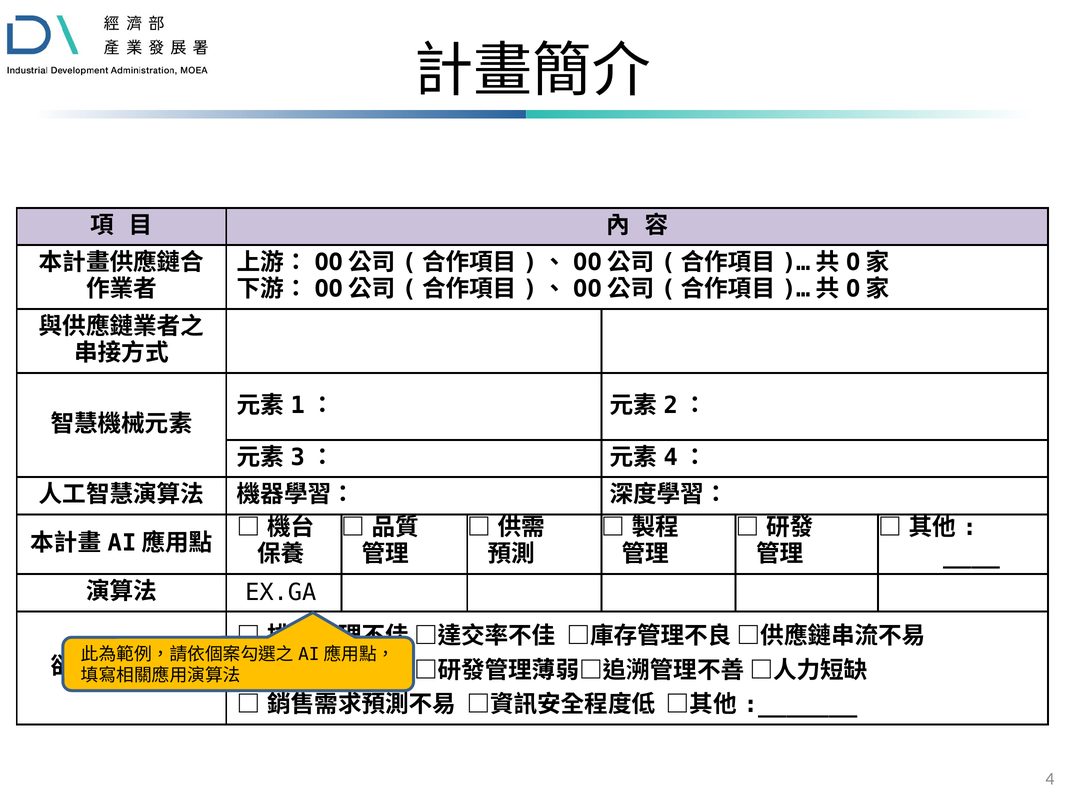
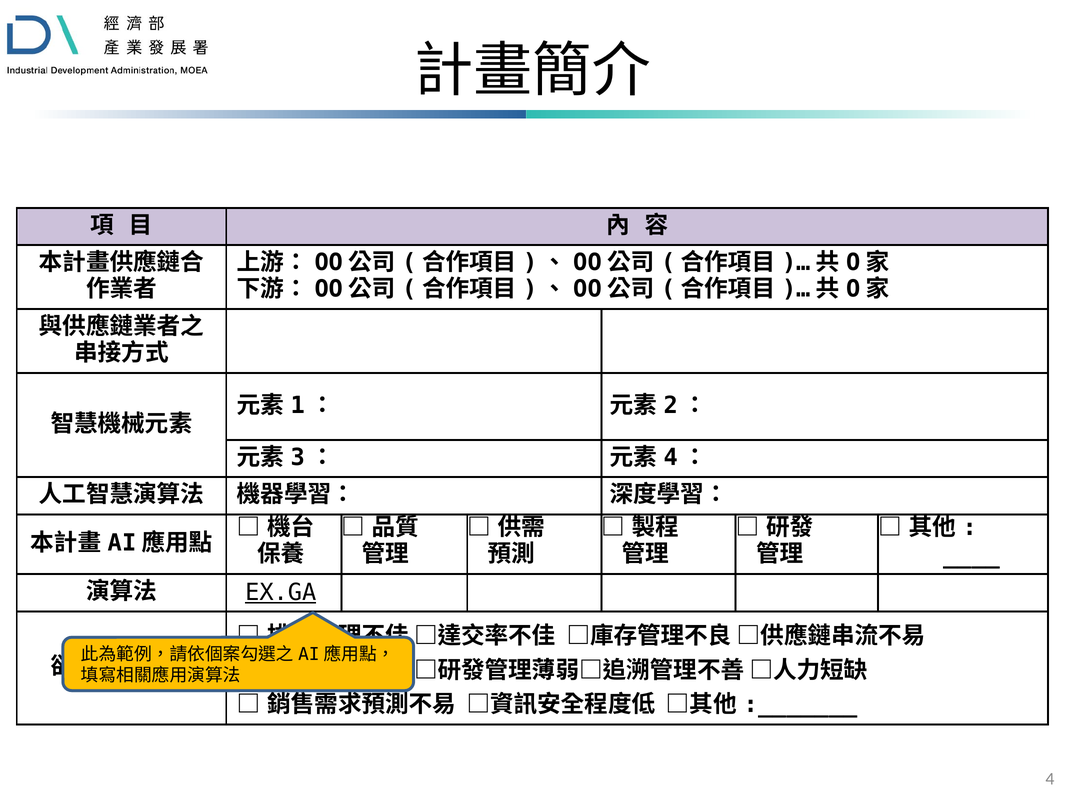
EX.GA underline: none -> present
